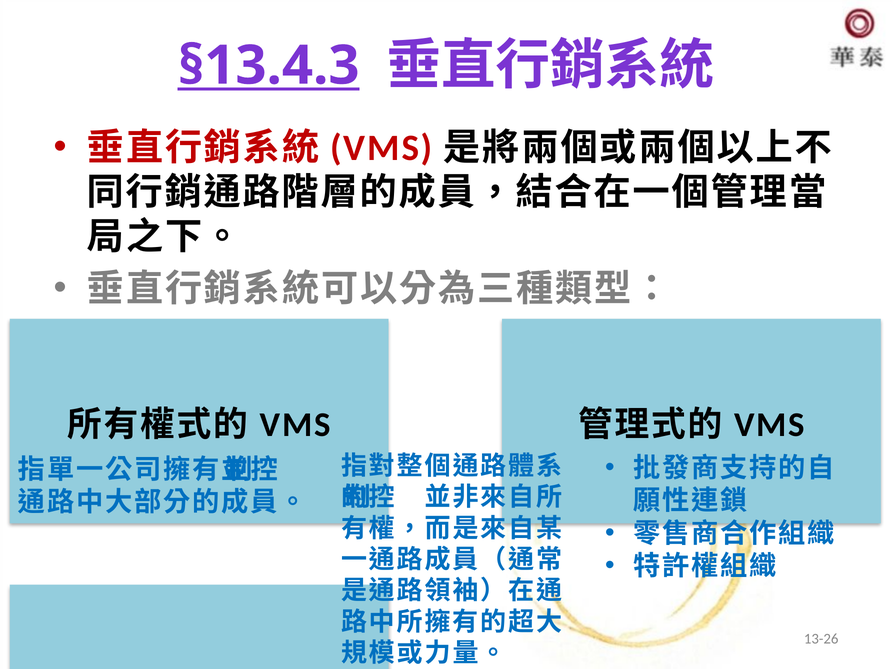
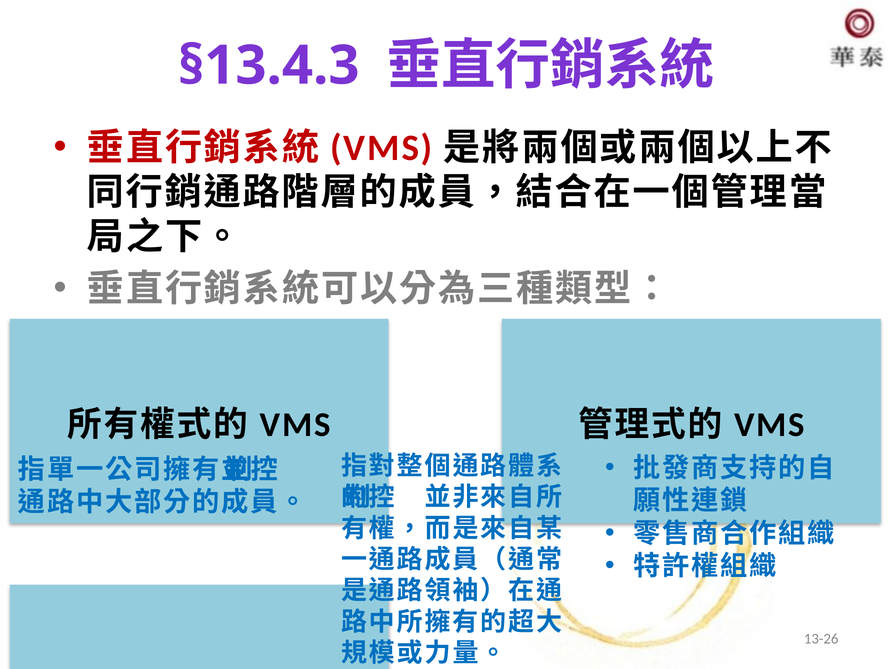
§13.4.3 underline: present -> none
